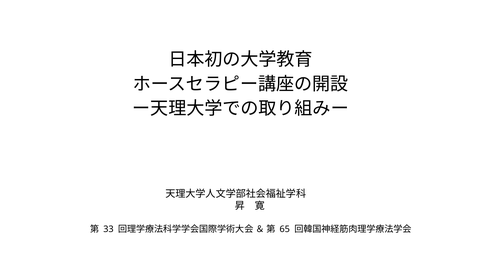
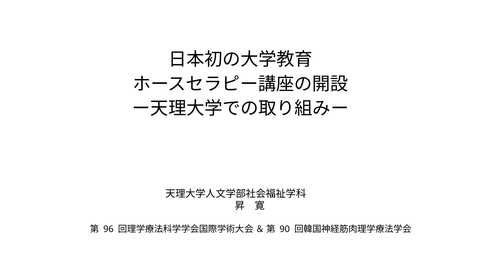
33: 33 -> 96
65: 65 -> 90
